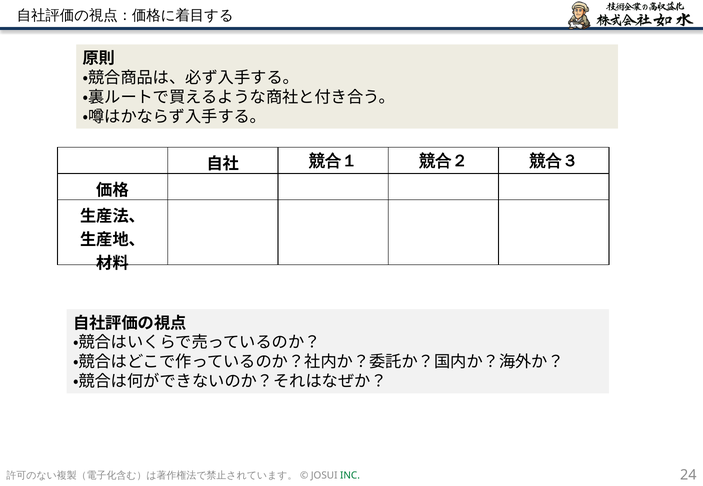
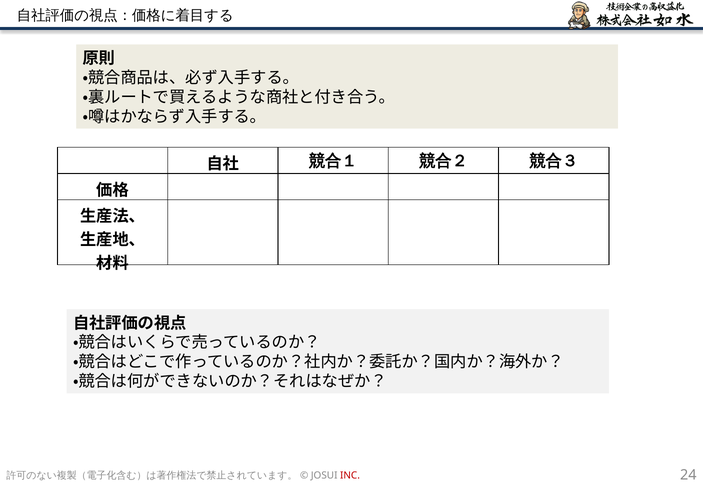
INC colour: green -> red
